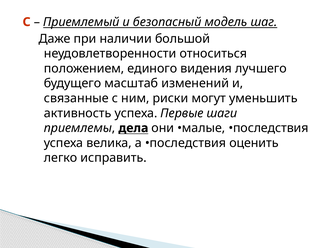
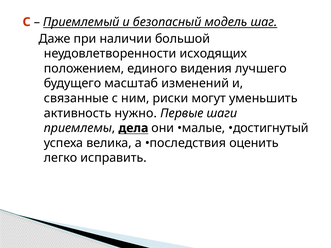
относиться: относиться -> исходящих
активность успеха: успеха -> нужно
малые последствия: последствия -> достигнутый
